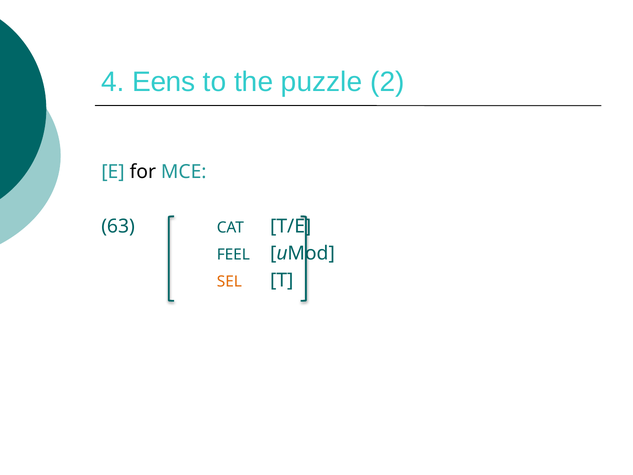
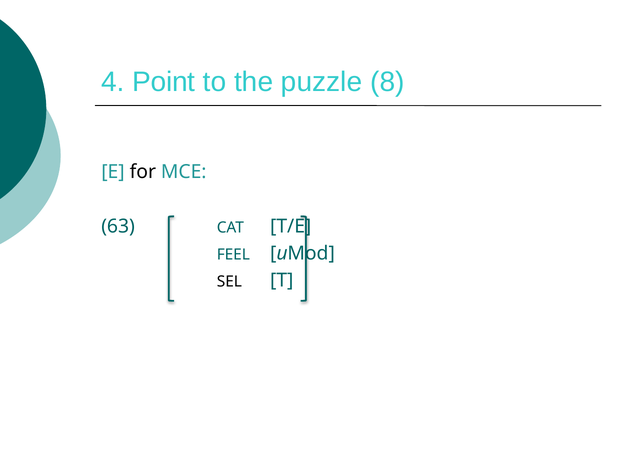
Eens: Eens -> Point
2: 2 -> 8
SEL colour: orange -> black
